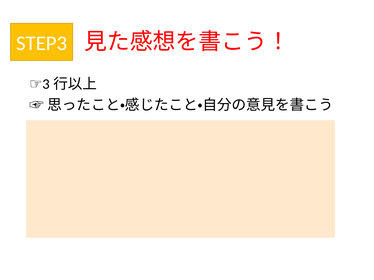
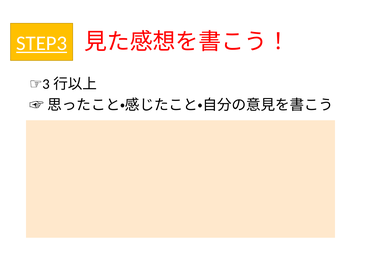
STEP3 underline: none -> present
